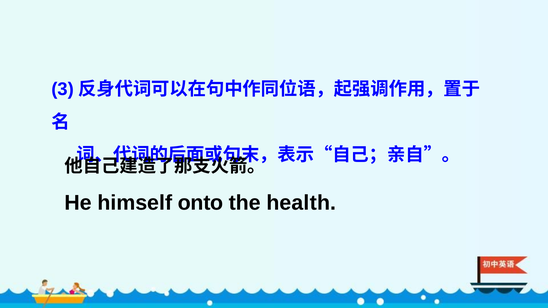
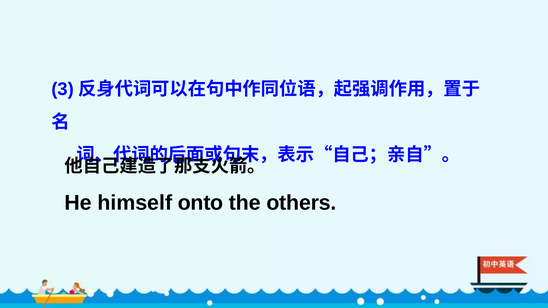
health: health -> others
